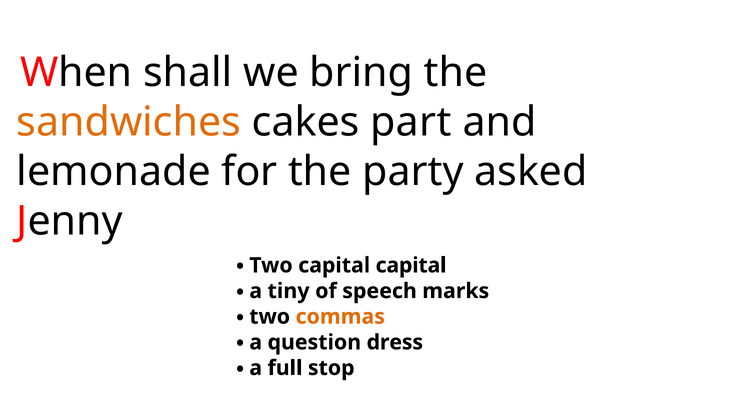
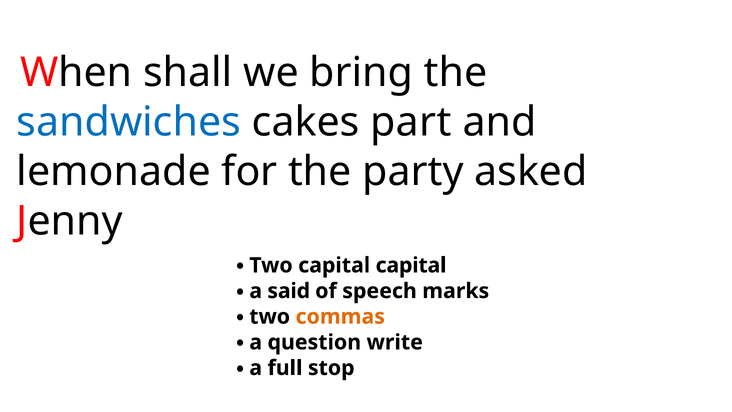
sandwiches colour: orange -> blue
tiny: tiny -> said
dress: dress -> write
